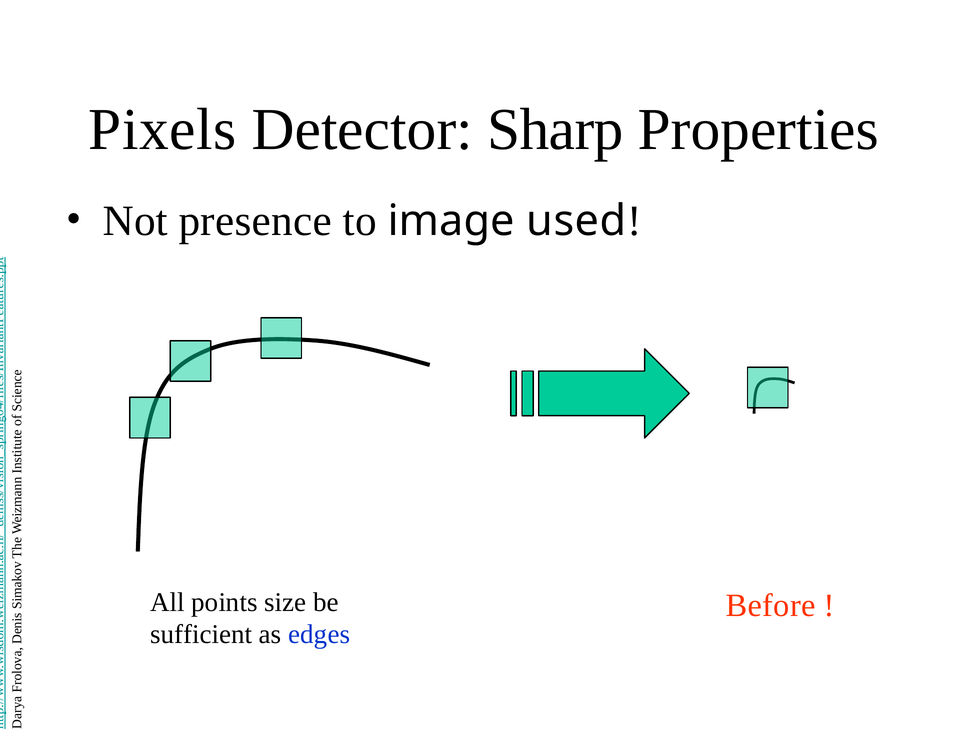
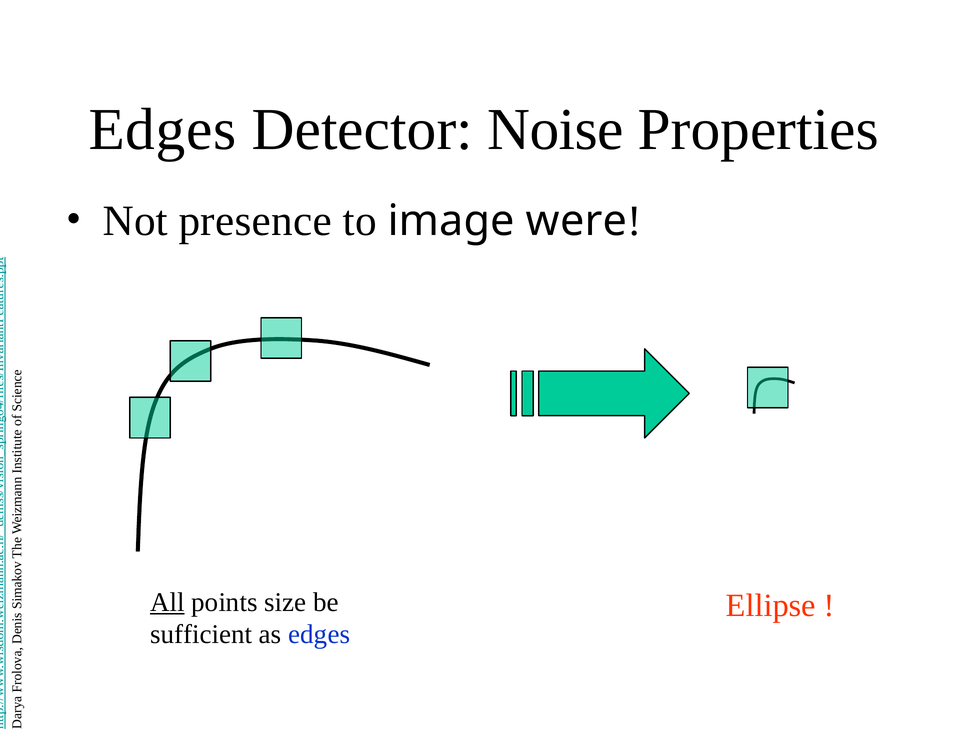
Pixels at (162, 130): Pixels -> Edges
Sharp: Sharp -> Noise
used: used -> were
All underline: none -> present
Before: Before -> Ellipse
